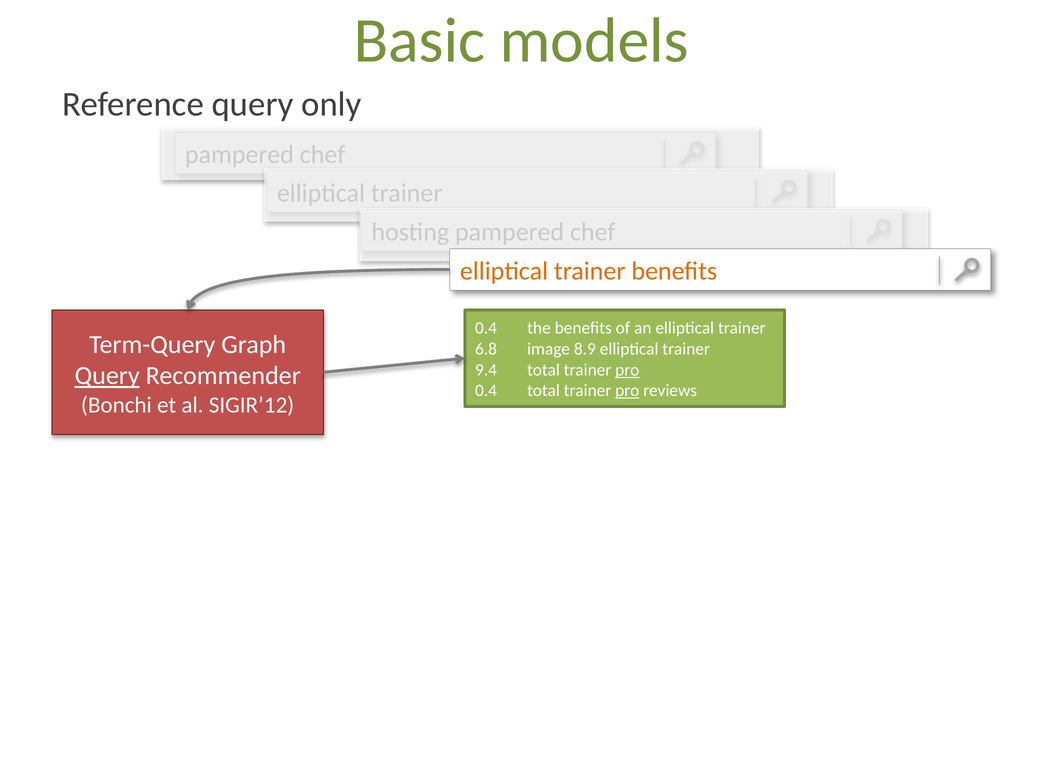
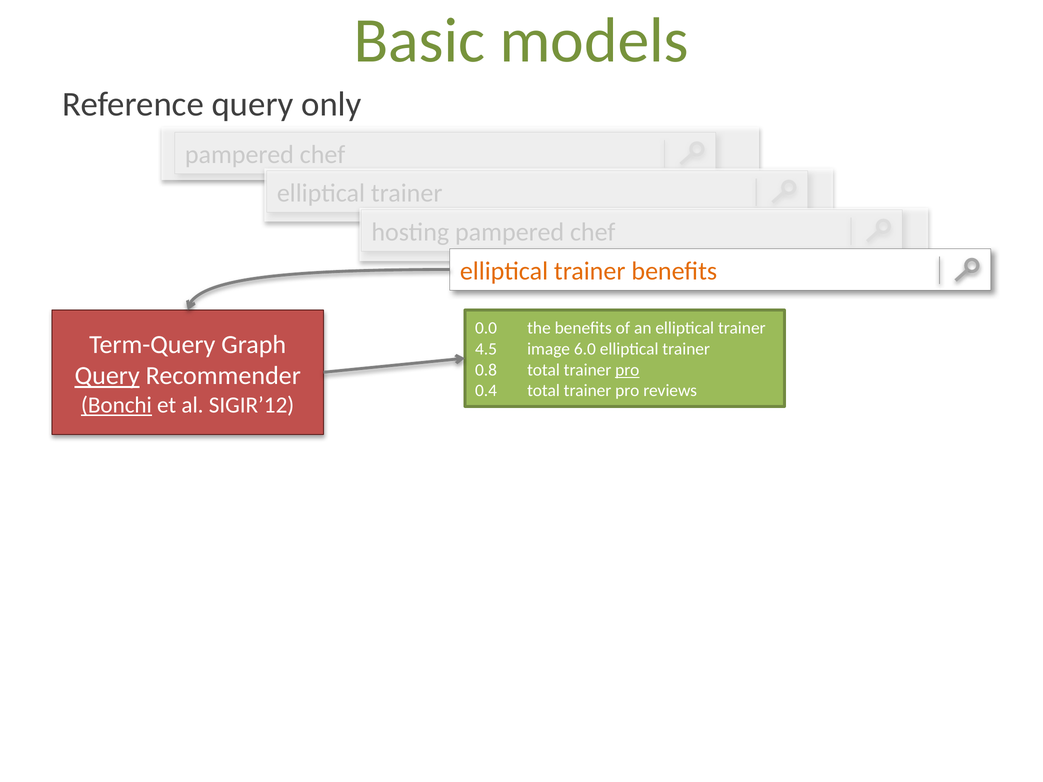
0.4 at (486, 328): 0.4 -> 0.0
6.8: 6.8 -> 4.5
8.9: 8.9 -> 6.0
9.4: 9.4 -> 0.8
pro at (627, 391) underline: present -> none
Bonchi underline: none -> present
